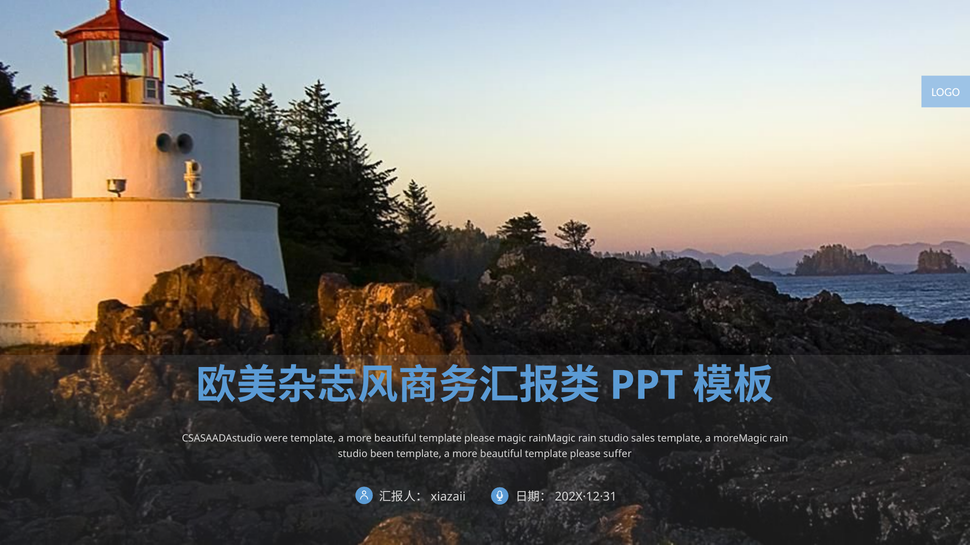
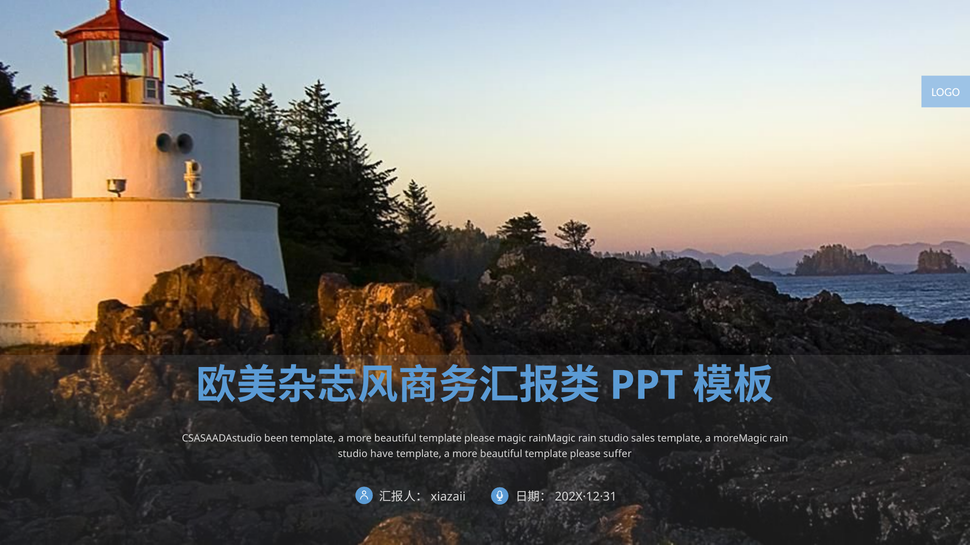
were: were -> been
been: been -> have
